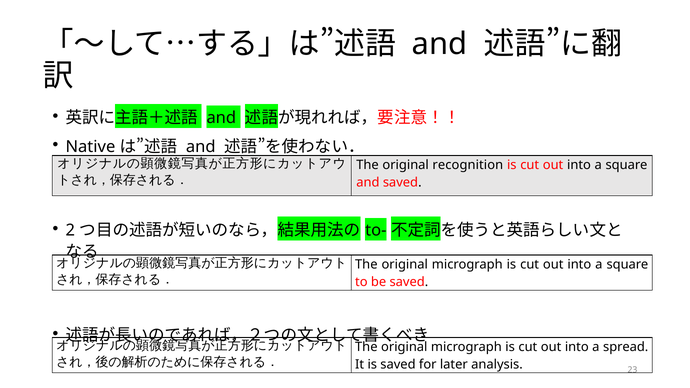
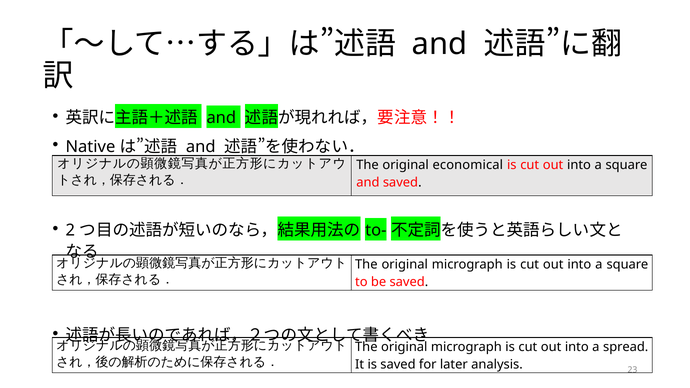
recognition: recognition -> economical
